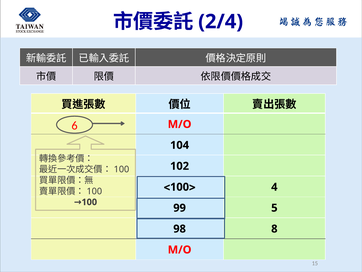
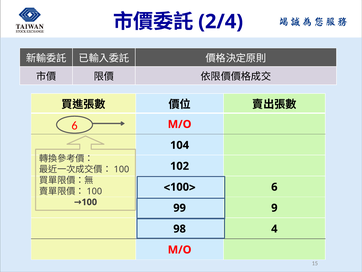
4 at (274, 187): 4 -> 6
5: 5 -> 9
8: 8 -> 4
